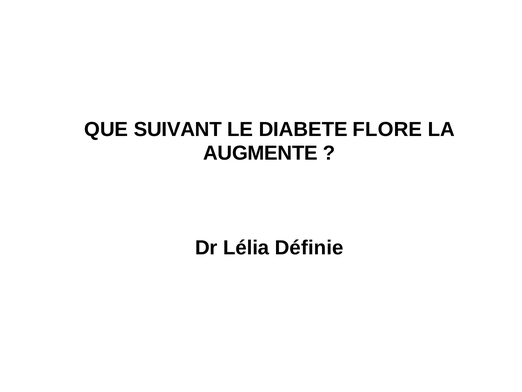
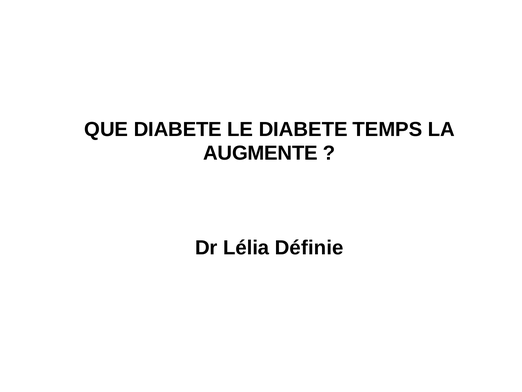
QUE SUIVANT: SUIVANT -> DIABETE
FLORE: FLORE -> TEMPS
